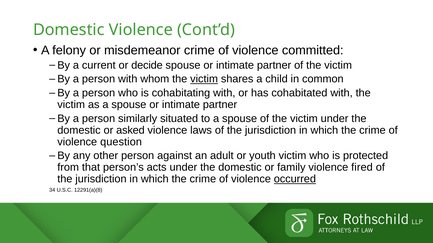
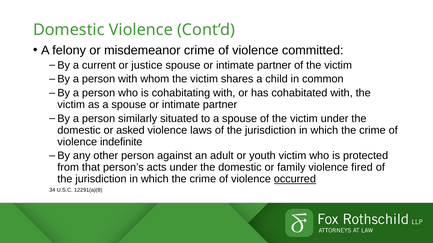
decide: decide -> justice
victim at (204, 79) underline: present -> none
question: question -> indefinite
